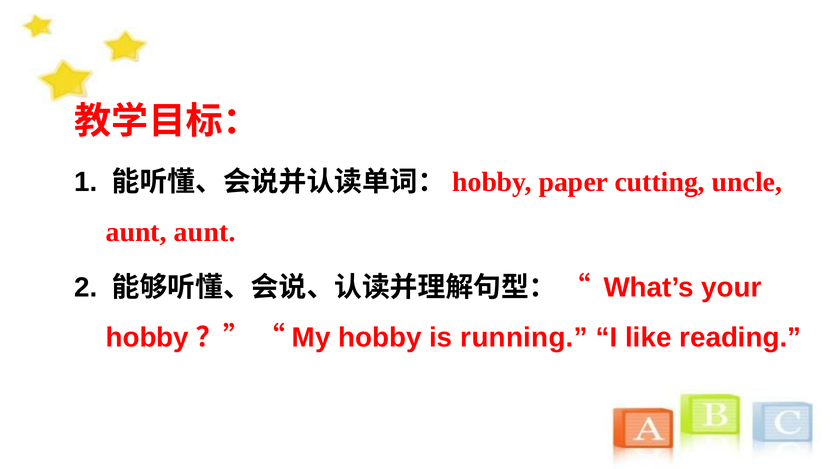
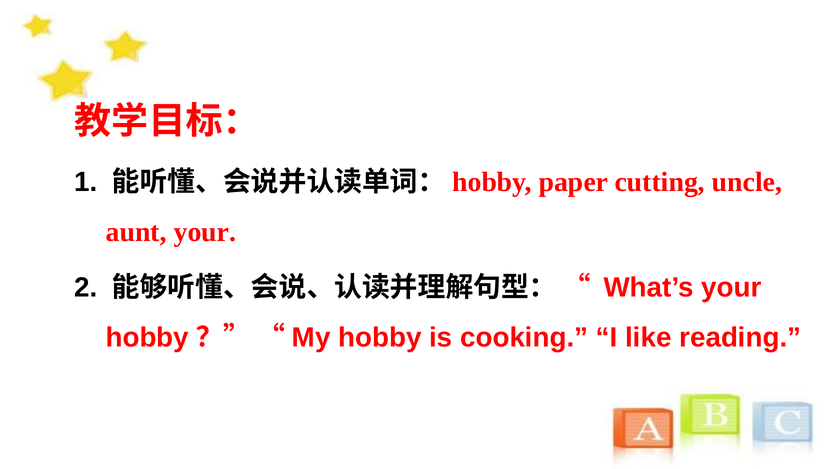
aunt aunt: aunt -> your
running: running -> cooking
